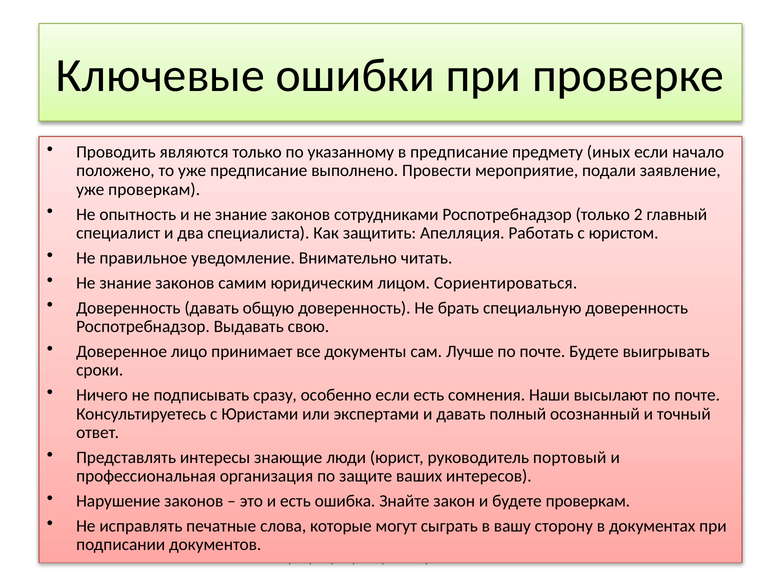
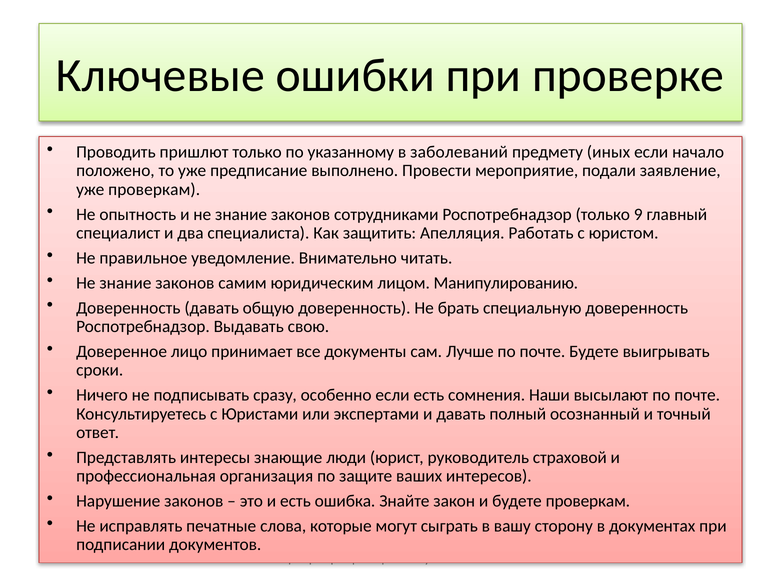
являются: являются -> пришлют
в предписание: предписание -> заболеваний
2: 2 -> 9
Сориентироваться: Сориентироваться -> Манипулированию
портовый: портовый -> страховой
